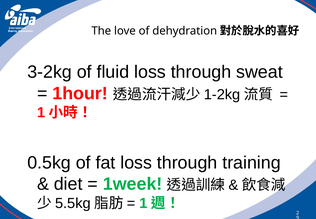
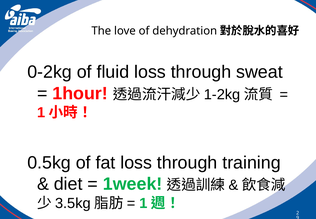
3-2kg: 3-2kg -> 0-2kg
5.5kg: 5.5kg -> 3.5kg
